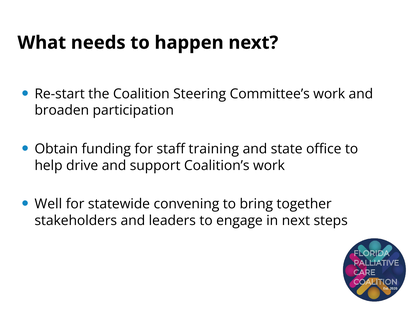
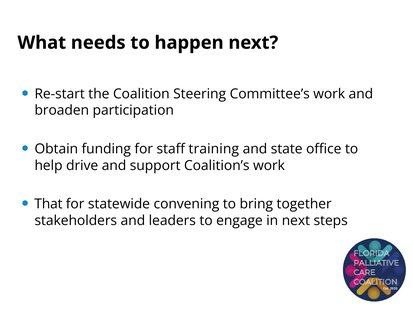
Well: Well -> That
